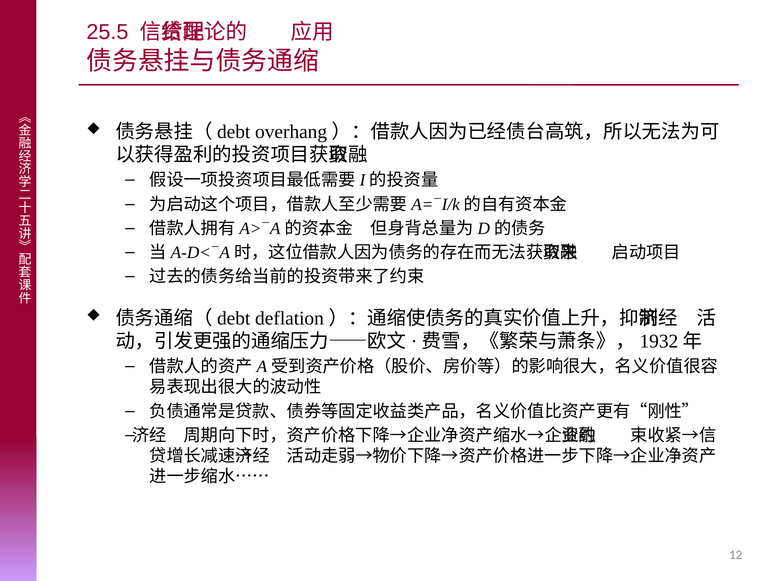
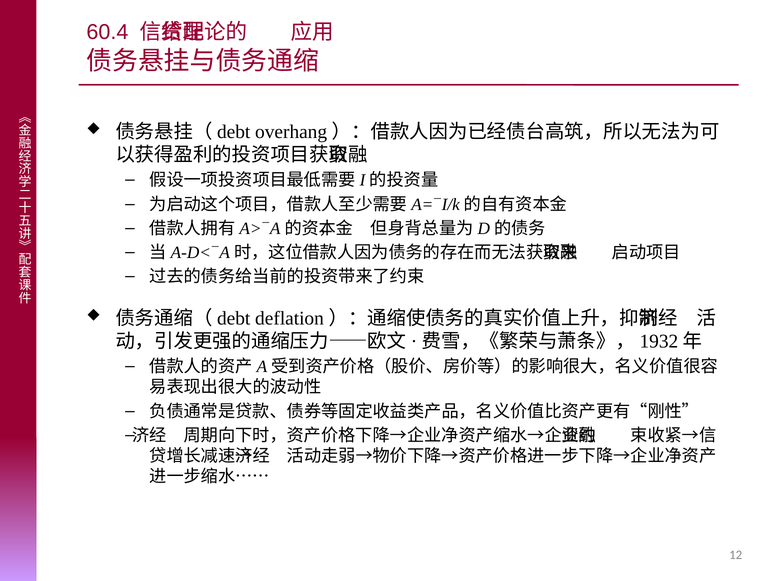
25.5: 25.5 -> 60.4
